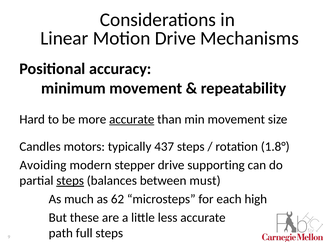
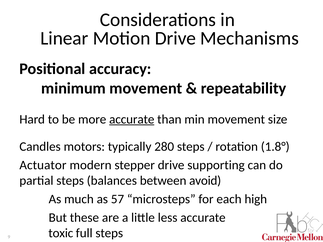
437: 437 -> 280
Avoiding: Avoiding -> Actuator
steps at (70, 181) underline: present -> none
must: must -> avoid
62: 62 -> 57
path: path -> toxic
